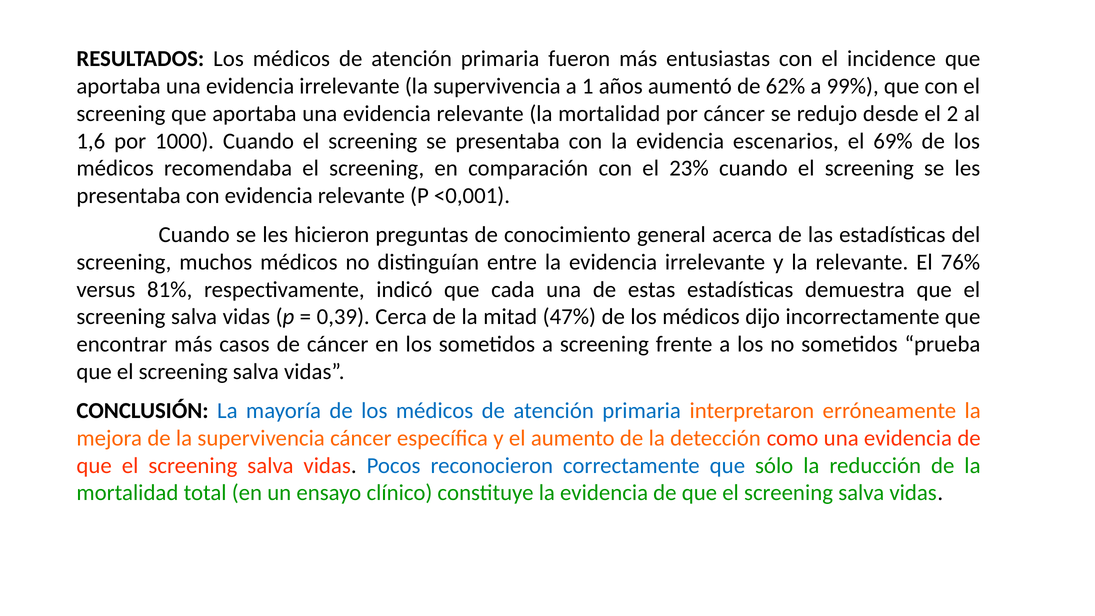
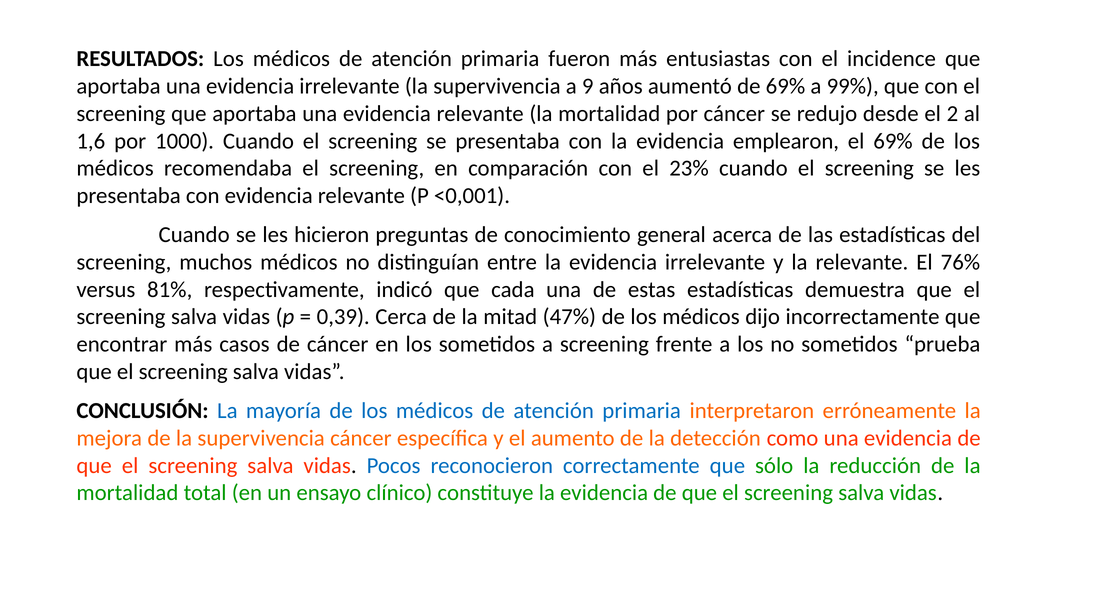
1: 1 -> 9
de 62%: 62% -> 69%
escenarios: escenarios -> emplearon
